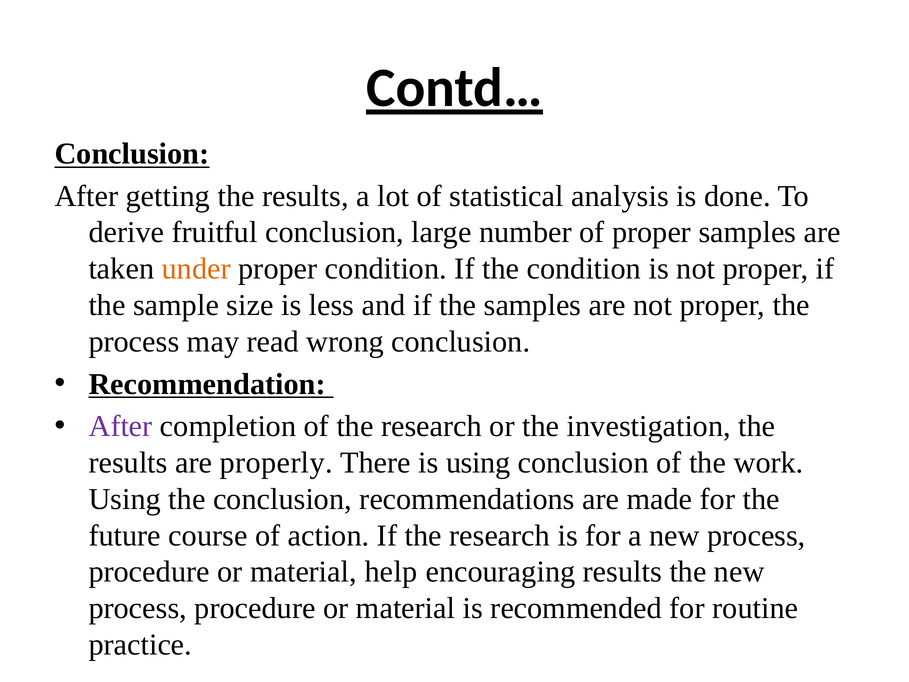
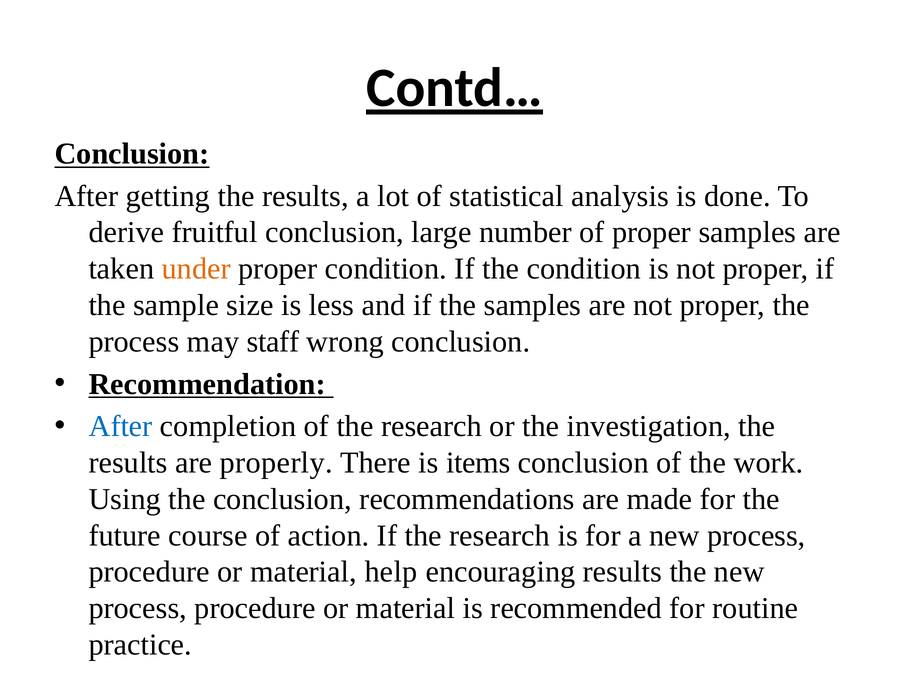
read: read -> staff
After at (121, 426) colour: purple -> blue
is using: using -> items
